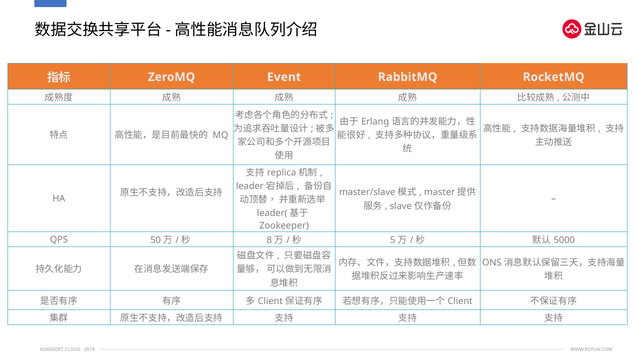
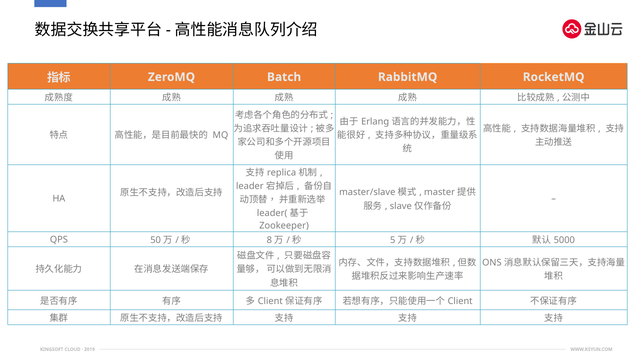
Event: Event -> Batch
